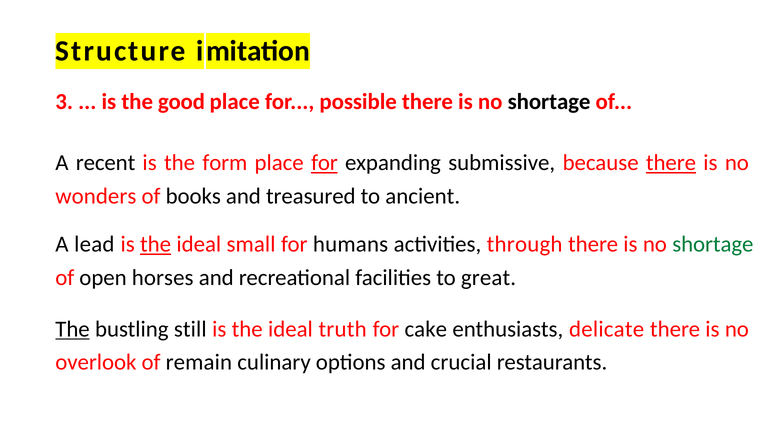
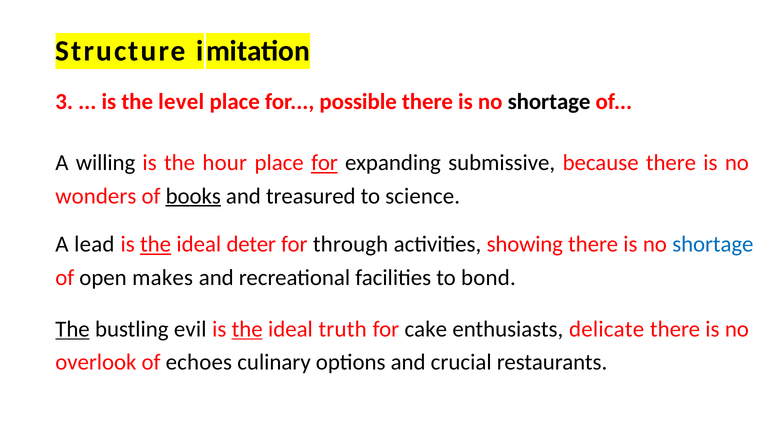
good: good -> level
recent: recent -> willing
form: form -> hour
there at (671, 163) underline: present -> none
books underline: none -> present
ancient: ancient -> science
small: small -> deter
humans: humans -> through
through: through -> showing
shortage at (713, 244) colour: green -> blue
horses: horses -> makes
great: great -> bond
still: still -> evil
the at (247, 329) underline: none -> present
remain: remain -> echoes
